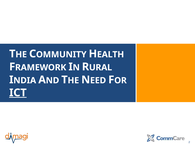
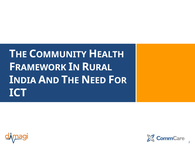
ICT underline: present -> none
